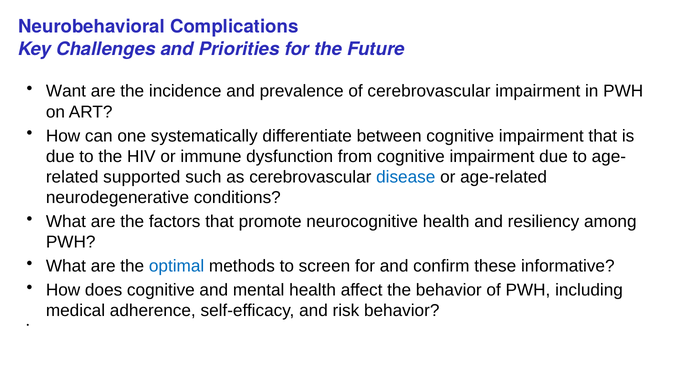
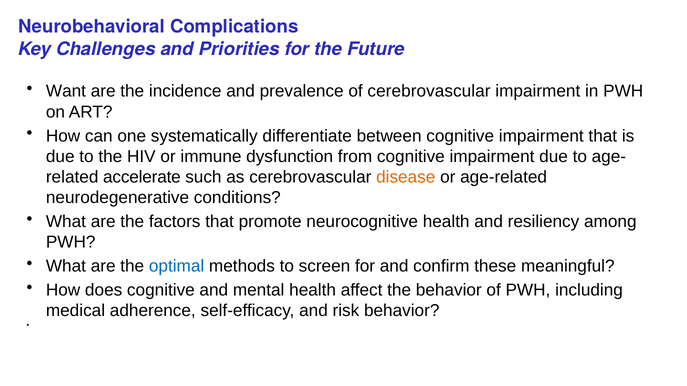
supported: supported -> accelerate
disease colour: blue -> orange
informative: informative -> meaningful
